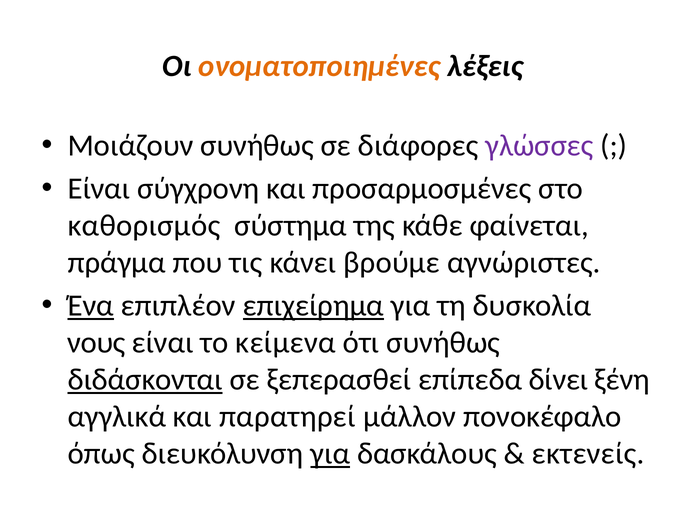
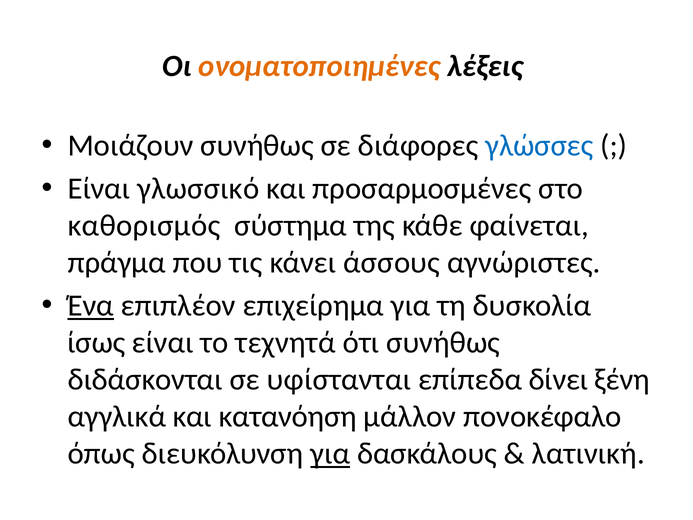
γλώσσες colour: purple -> blue
σύγχρονη: σύγχρονη -> γλωσσικό
βρούμε: βρούμε -> άσσους
επιχείρημα underline: present -> none
νους: νους -> ίσως
κείμενα: κείμενα -> τεχνητά
διδάσκονται underline: present -> none
ξεπερασθεί: ξεπερασθεί -> υφίστανται
παρατηρεί: παρατηρεί -> κατανόηση
εκτενείς: εκτενείς -> λατινική
